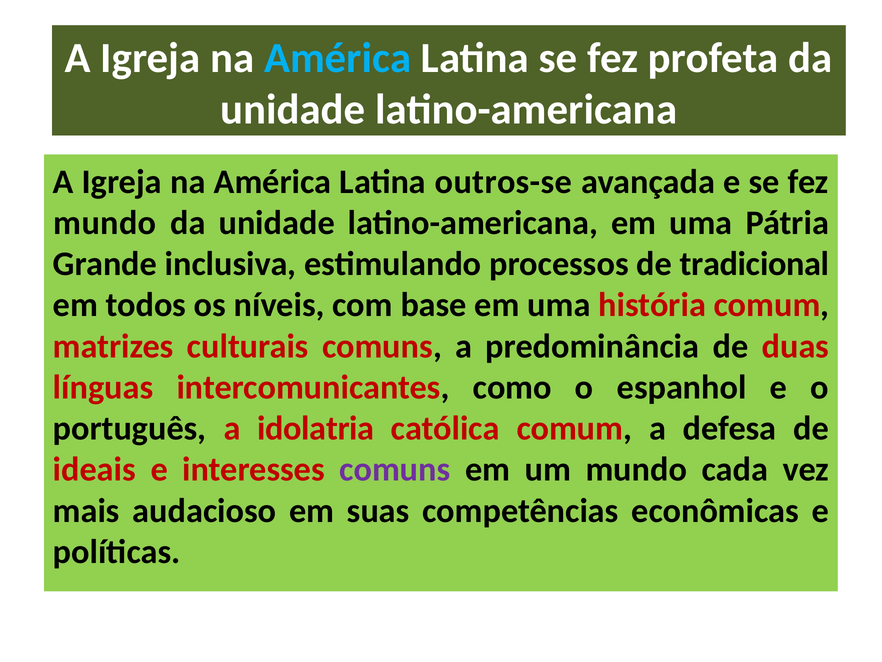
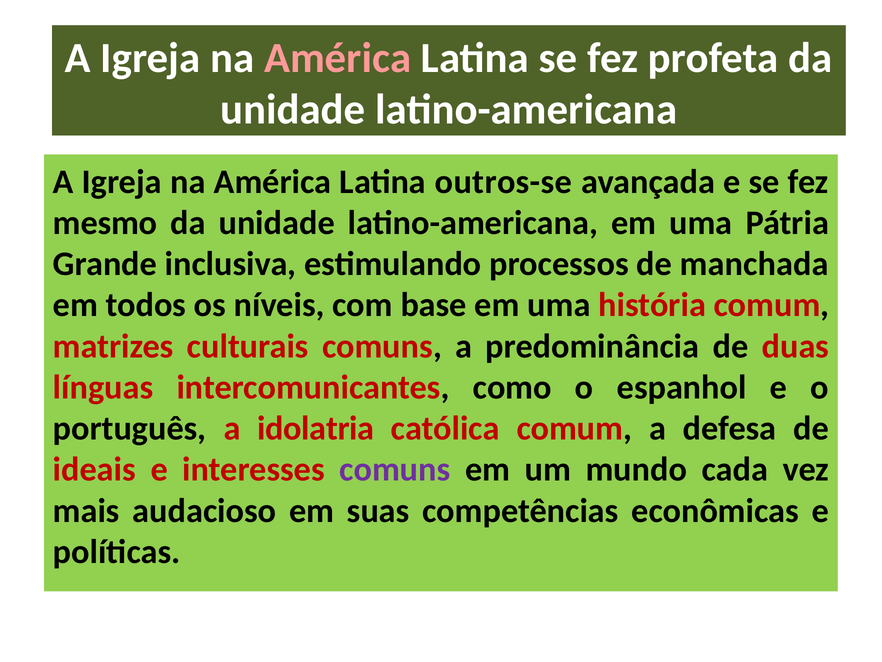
América at (338, 58) colour: light blue -> pink
mundo at (105, 223): mundo -> mesmo
tradicional: tradicional -> manchada
